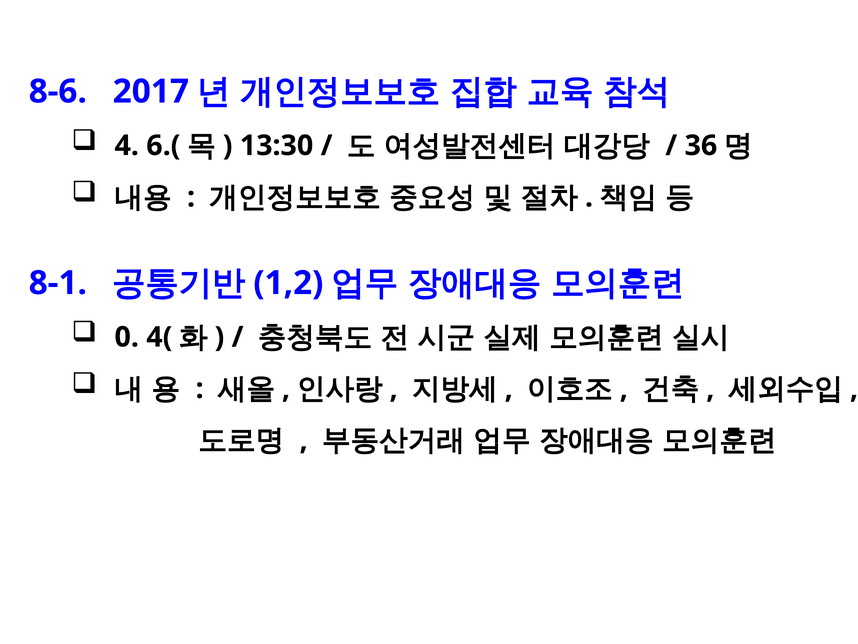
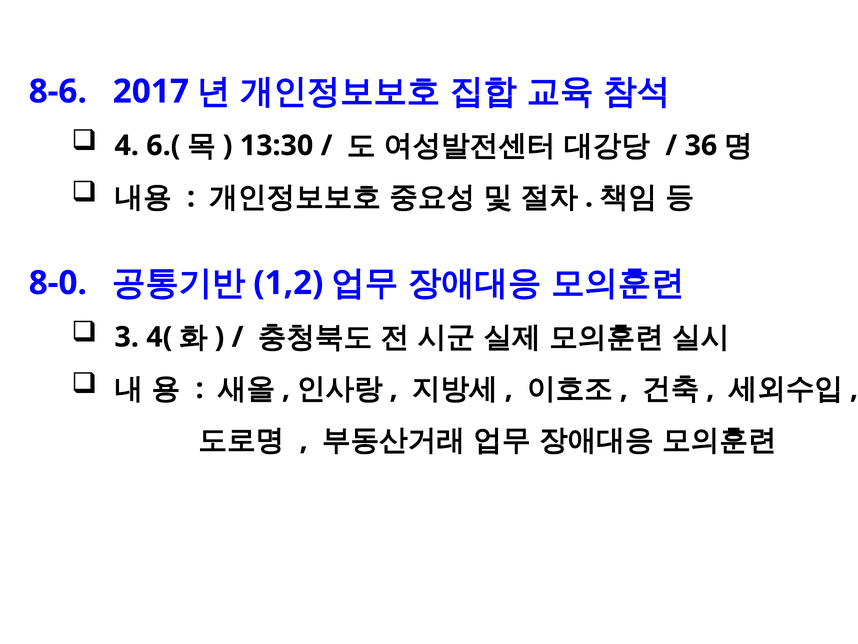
8-1: 8-1 -> 8-0
0: 0 -> 3
